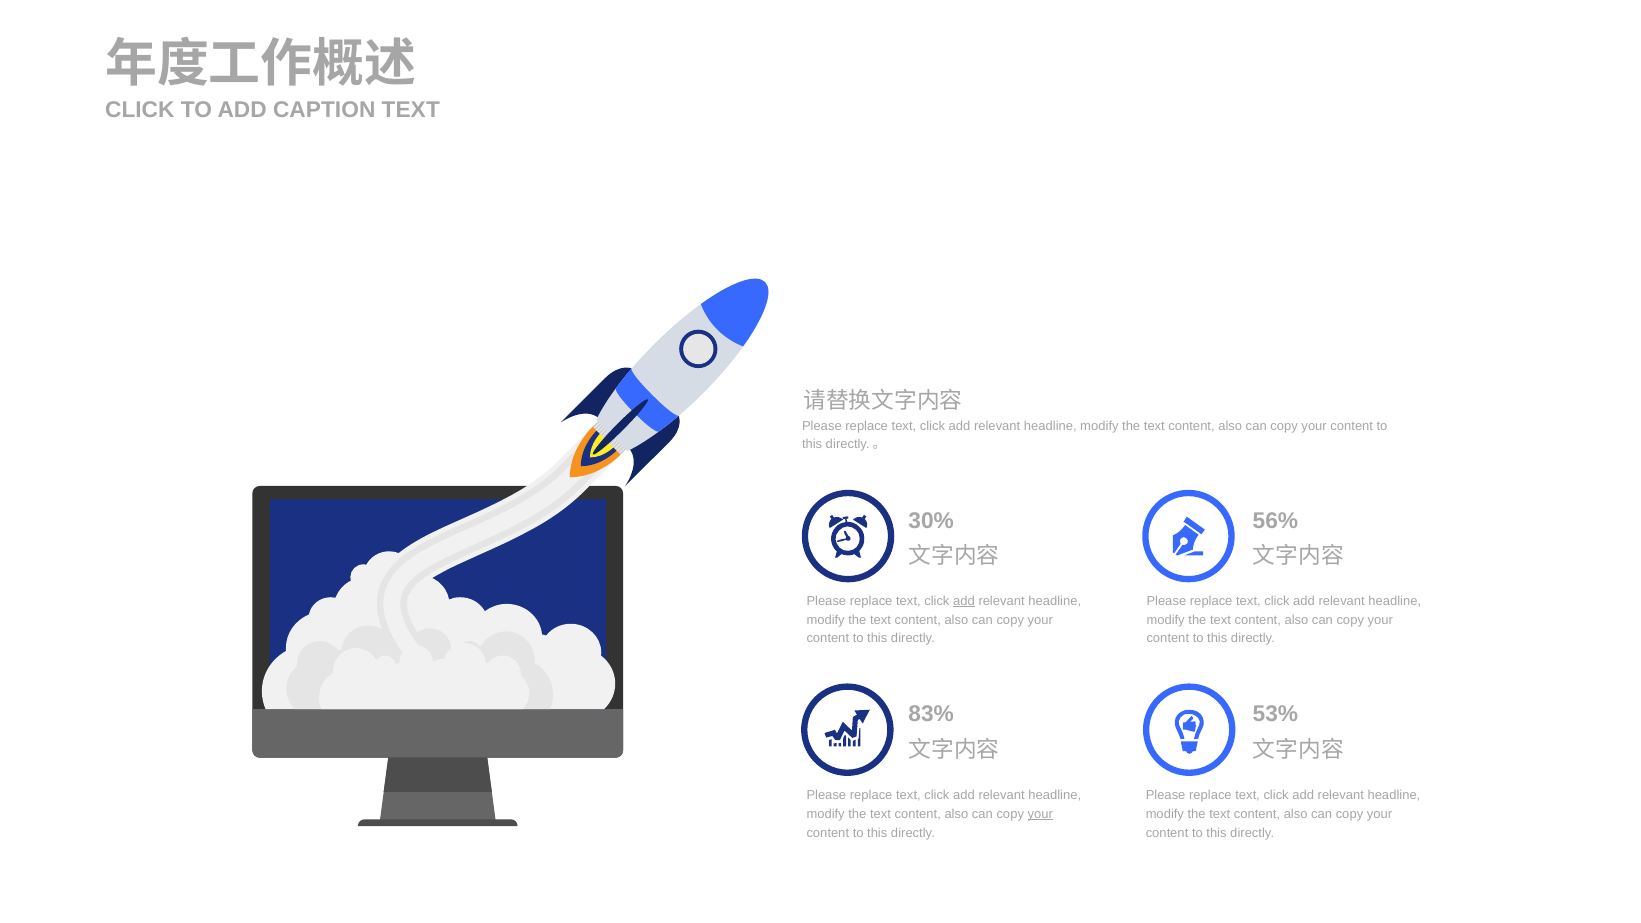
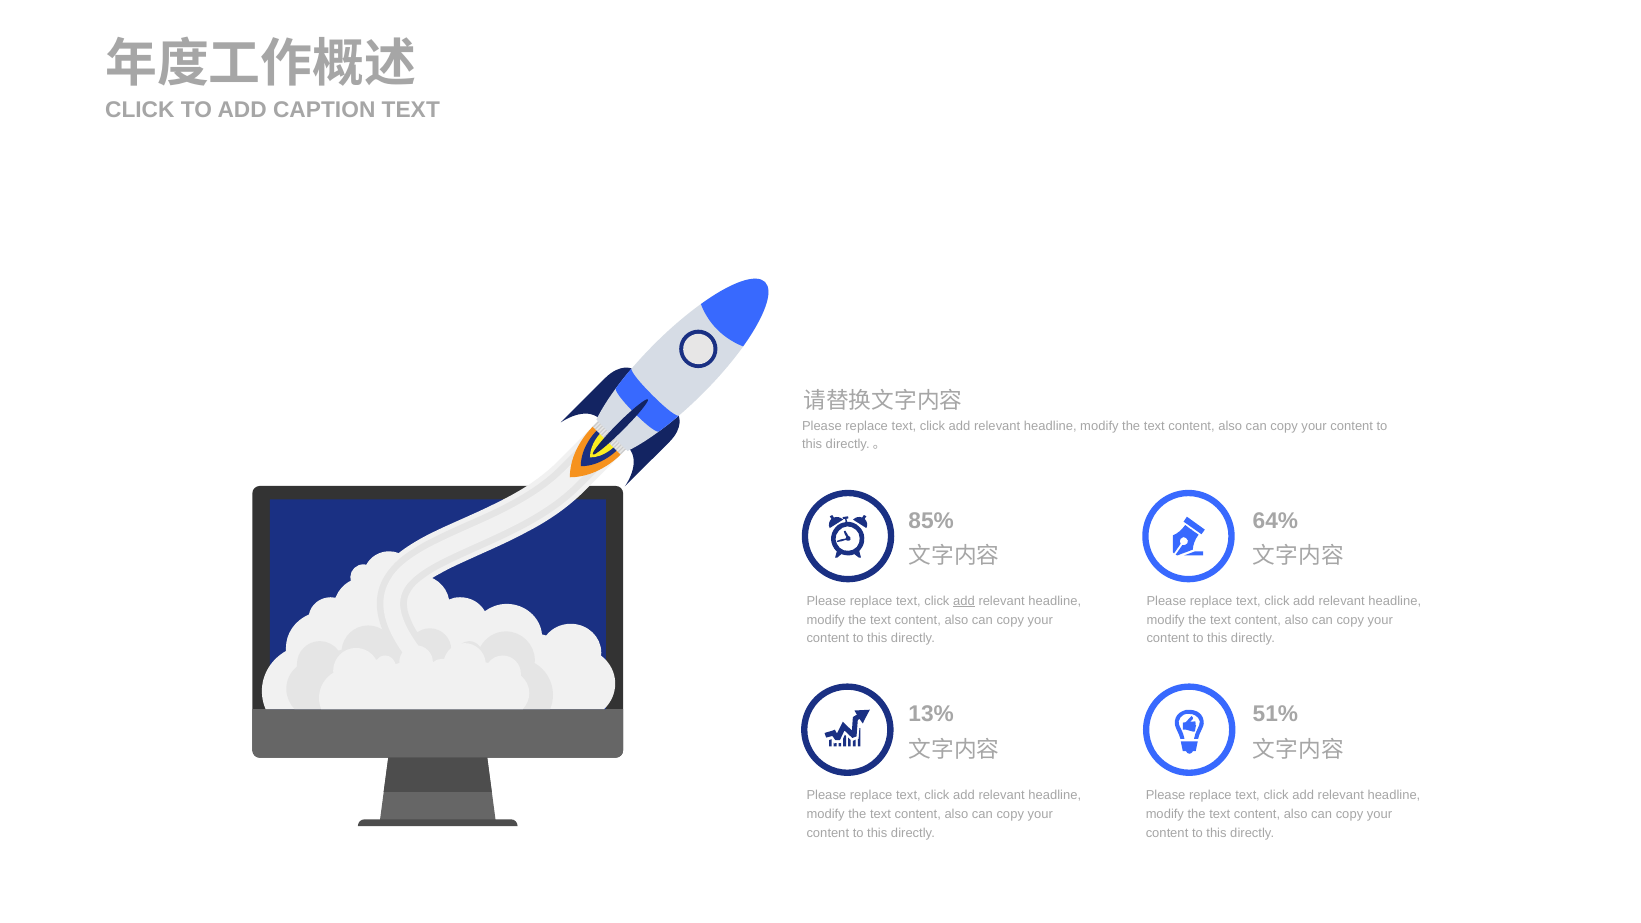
30%: 30% -> 85%
56%: 56% -> 64%
83%: 83% -> 13%
53%: 53% -> 51%
your at (1040, 814) underline: present -> none
